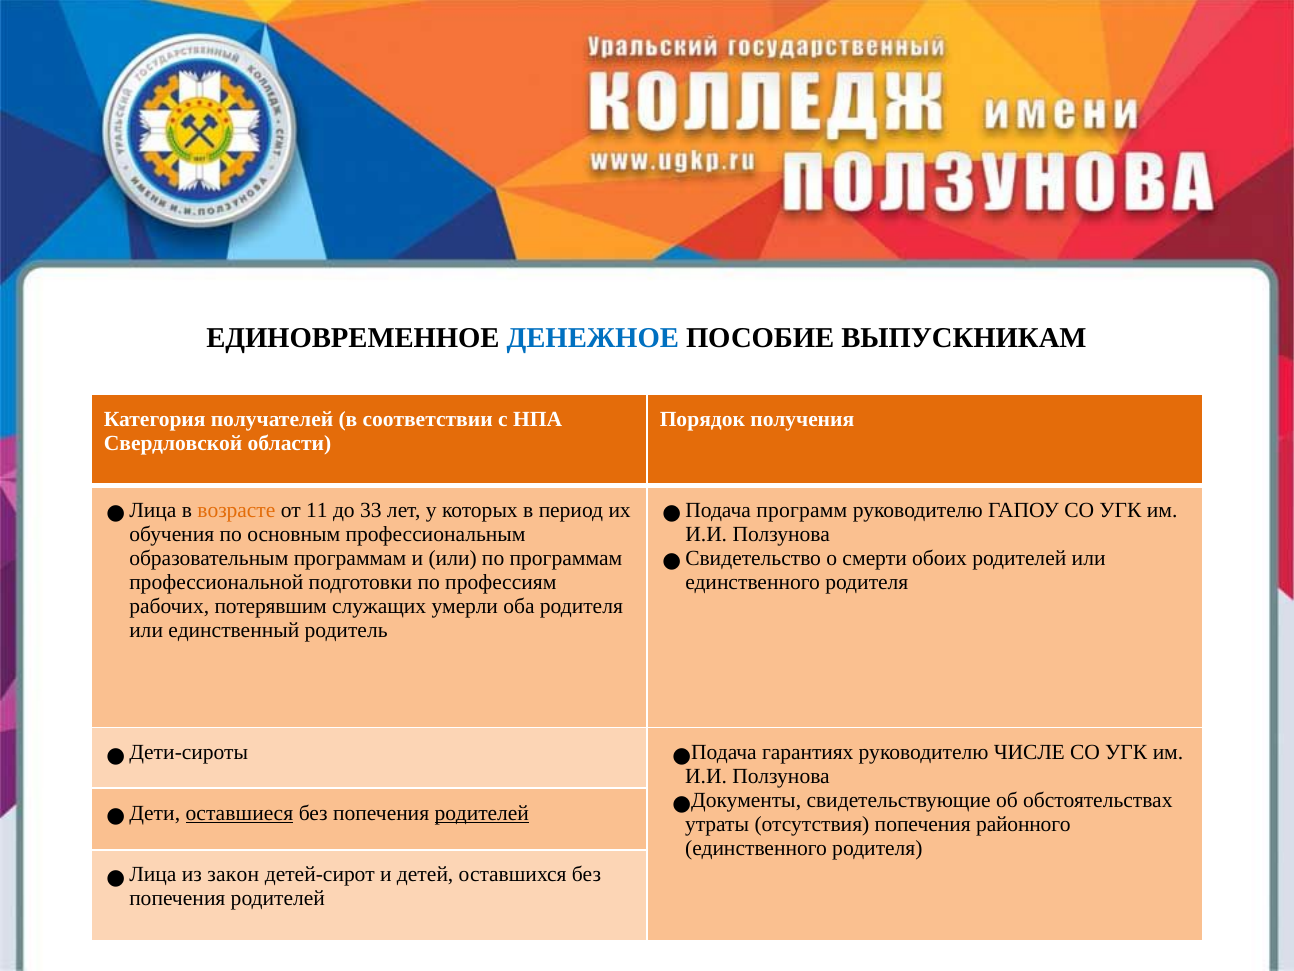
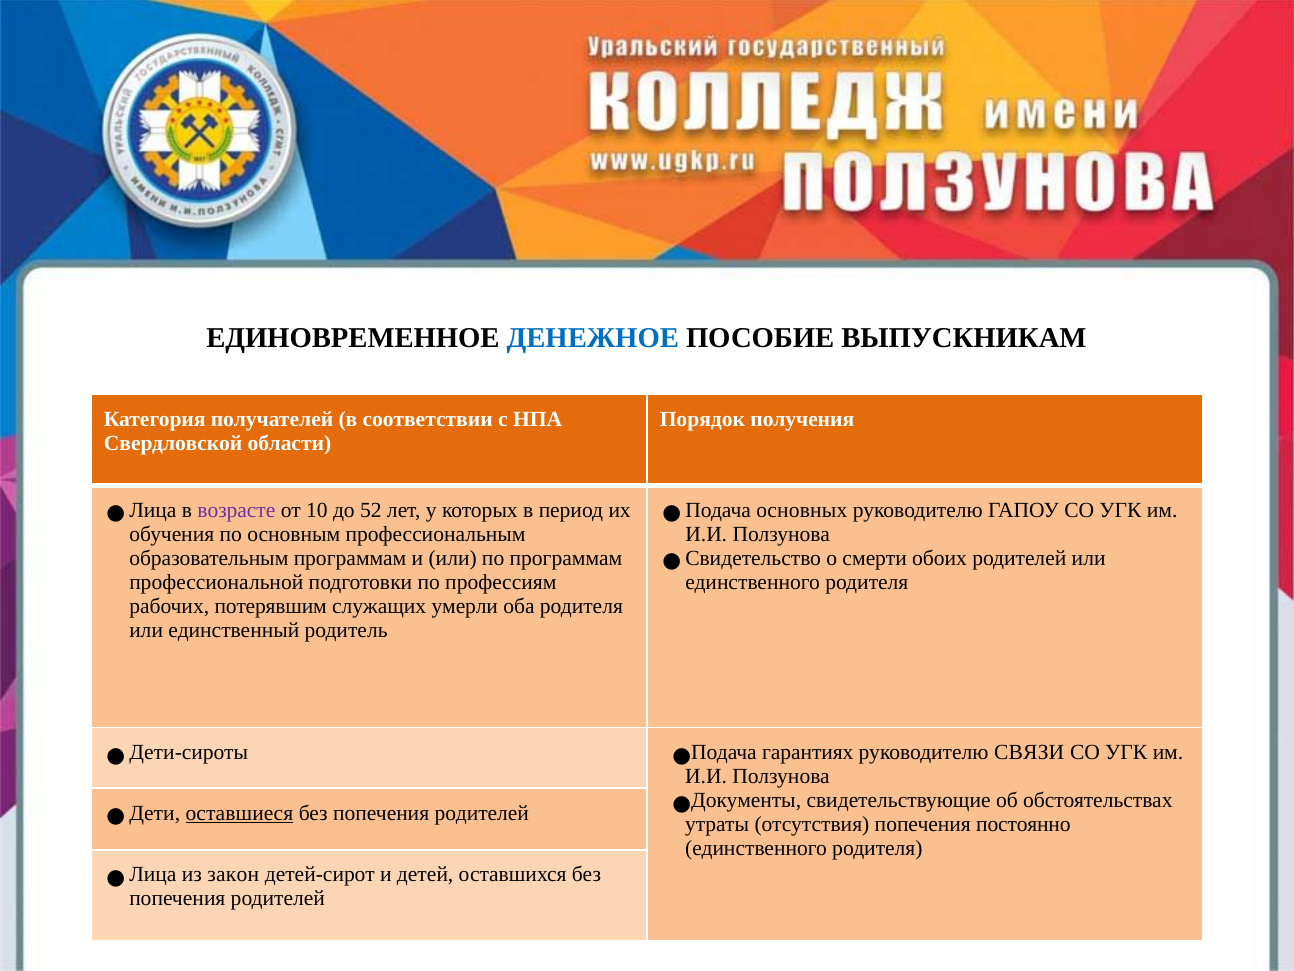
возрасте colour: orange -> purple
11: 11 -> 10
33: 33 -> 52
программ: программ -> основных
ЧИСЛЕ: ЧИСЛЕ -> СВЯЗИ
родителей at (482, 813) underline: present -> none
районного: районного -> постоянно
